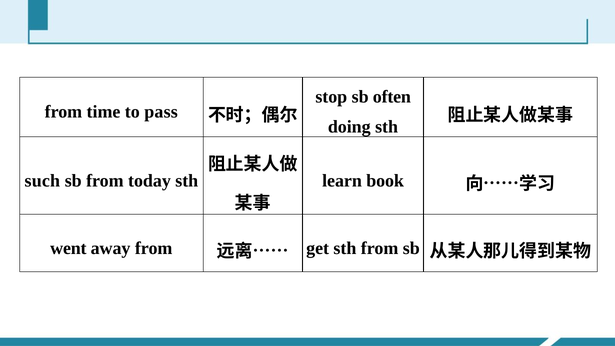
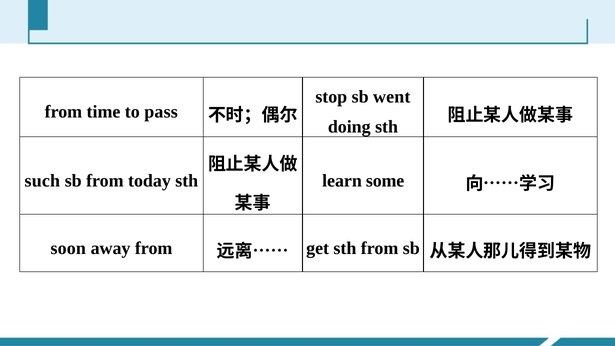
often: often -> went
book: book -> some
went: went -> soon
